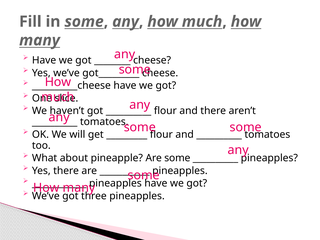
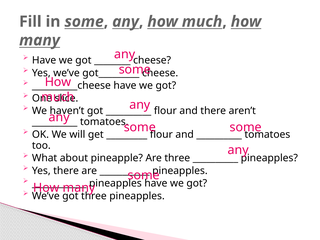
Are some: some -> three
